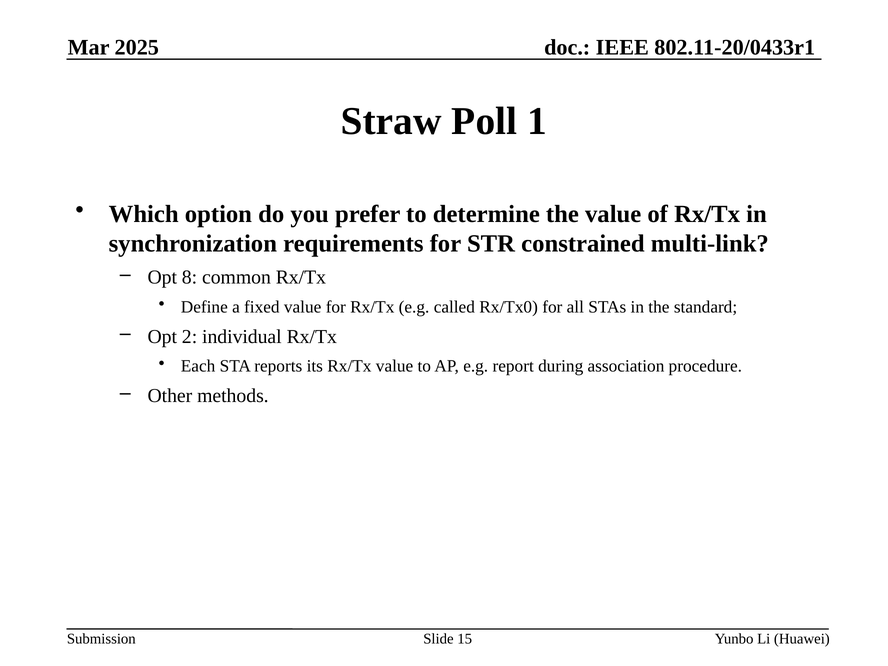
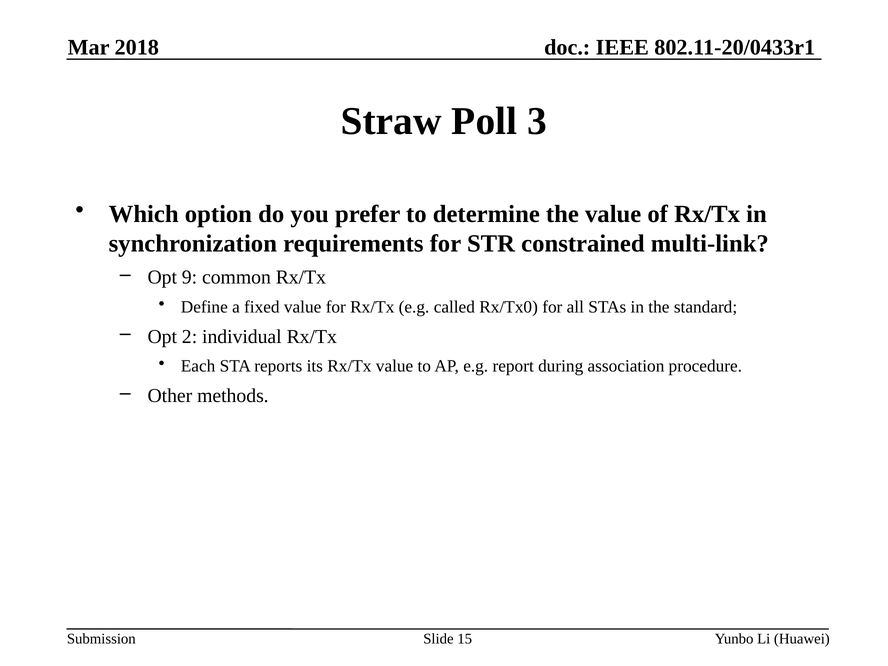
2025: 2025 -> 2018
1: 1 -> 3
8: 8 -> 9
